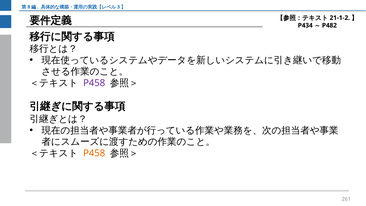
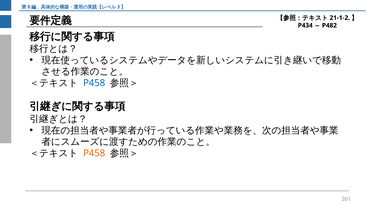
P458 at (94, 83) colour: purple -> blue
